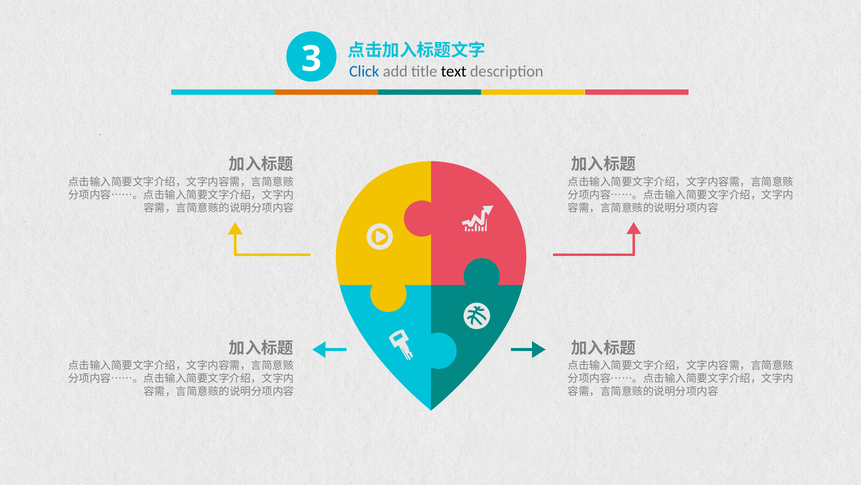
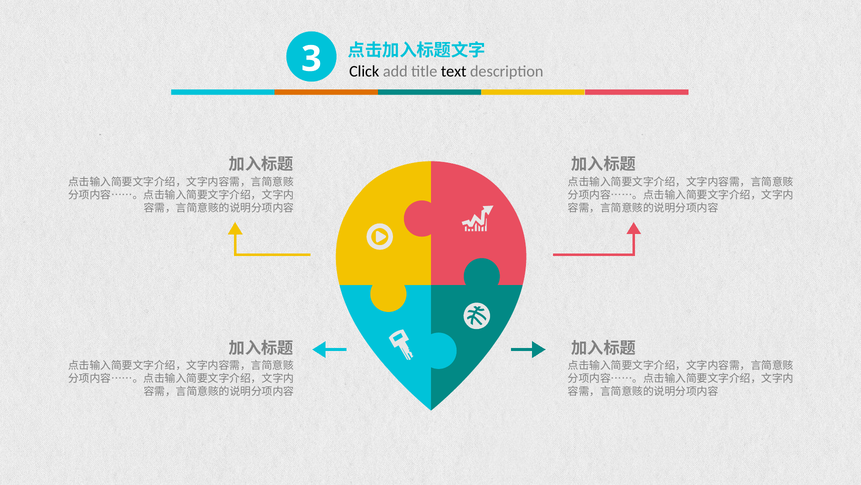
Click colour: blue -> black
